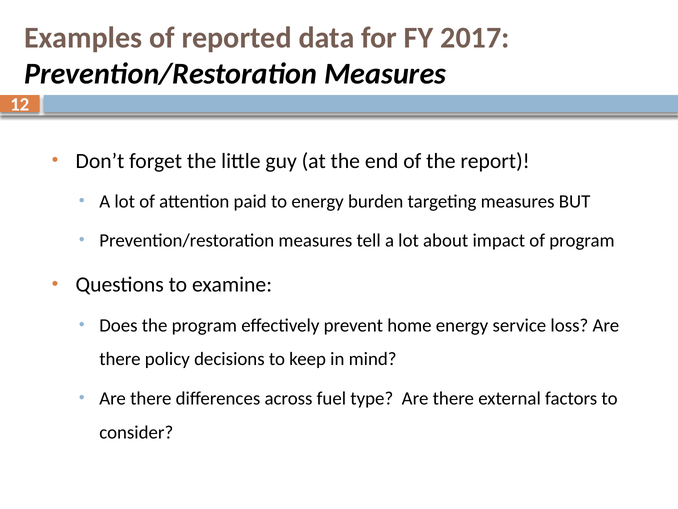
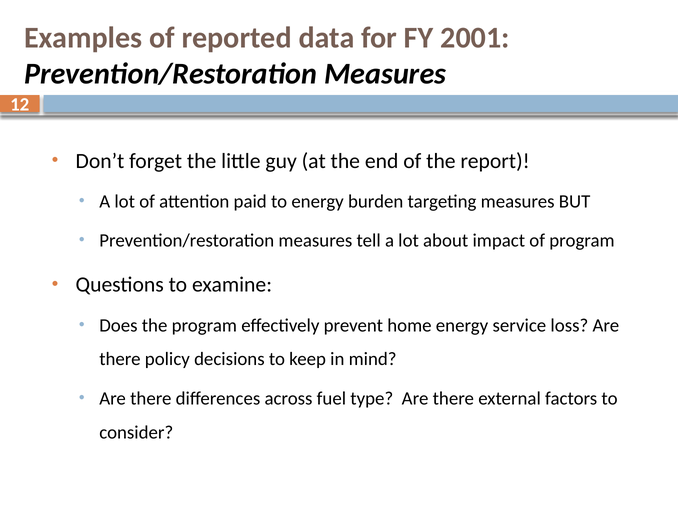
2017: 2017 -> 2001
